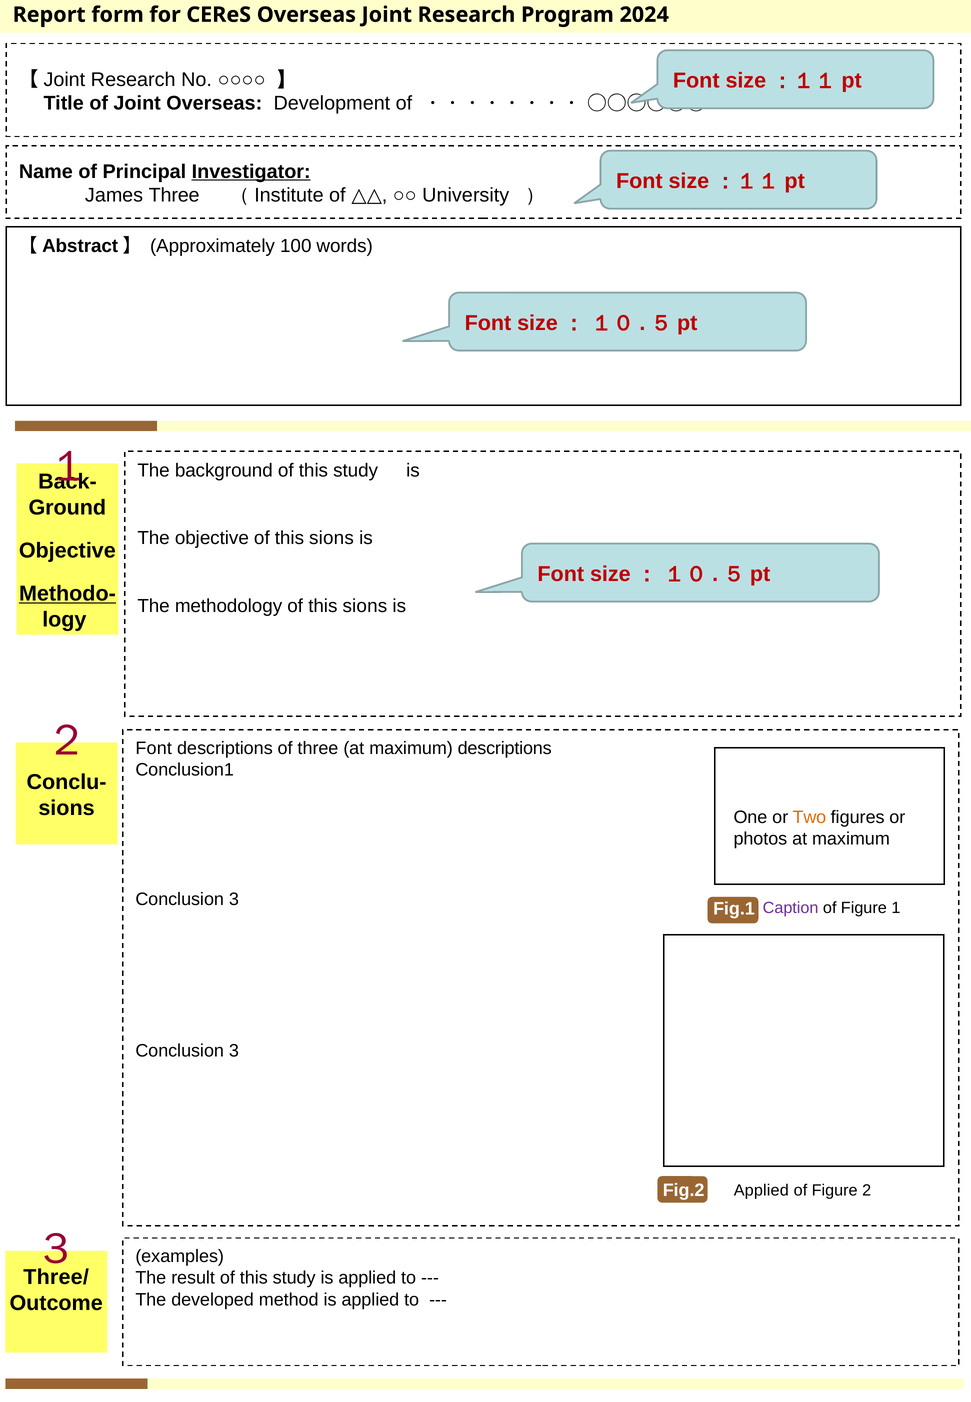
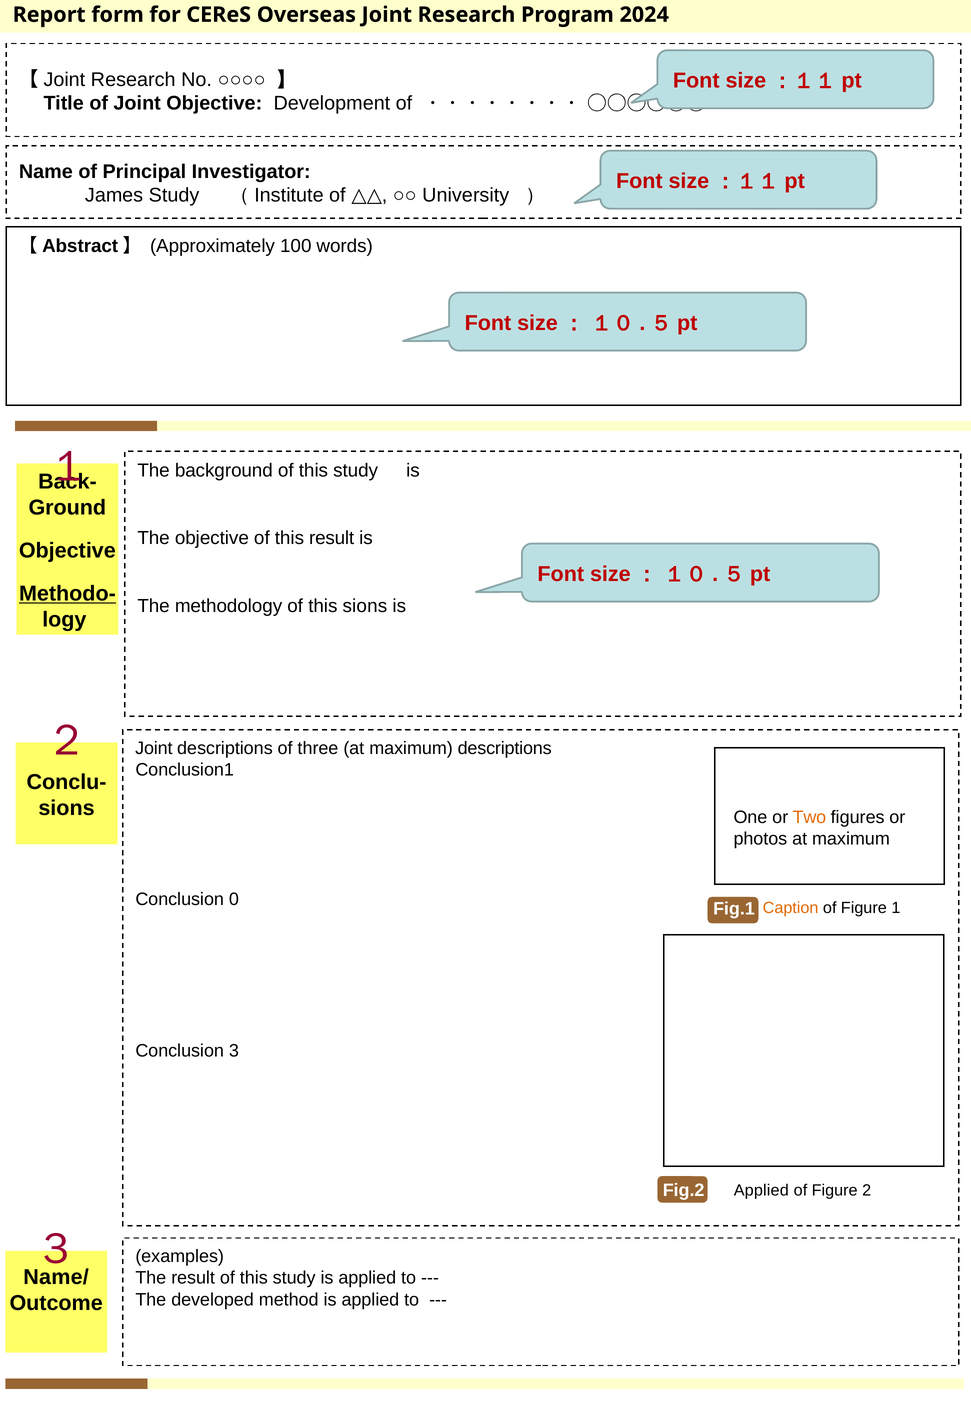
Joint Overseas: Overseas -> Objective
Investigator underline: present -> none
James Three: Three -> Study
objective of this sions: sions -> result
Font at (154, 749): Font -> Joint
3 at (234, 900): 3 -> 0
Caption colour: purple -> orange
Three/: Three/ -> Name/
